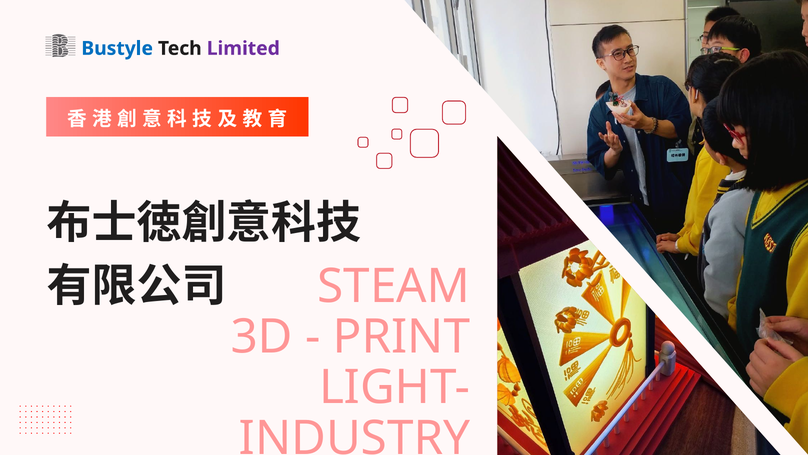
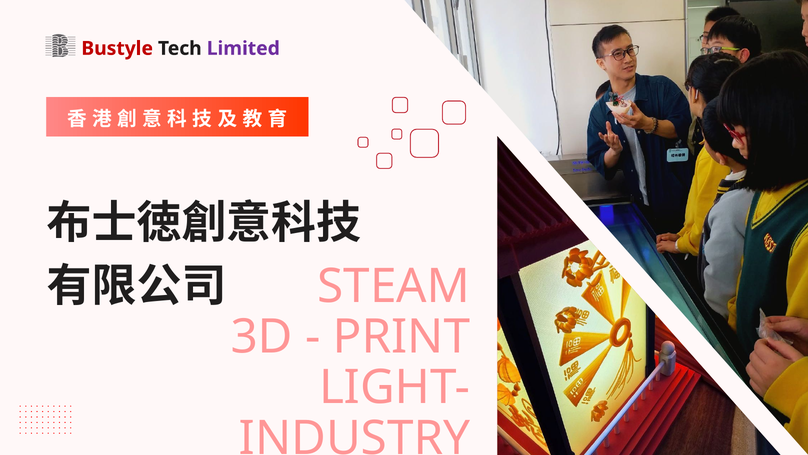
Bustyle colour: blue -> red
